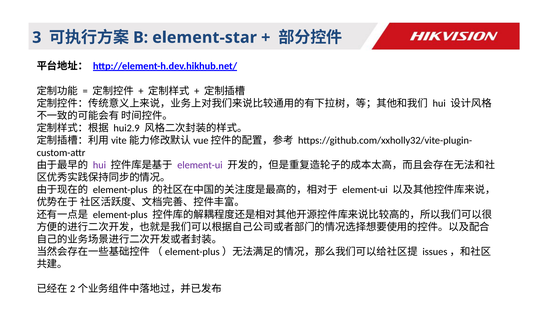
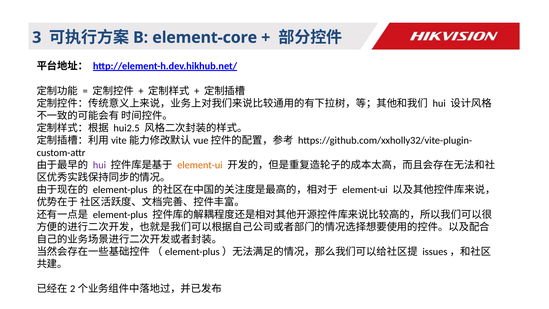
element-star: element-star -> element-core
hui2.9: hui2.9 -> hui2.5
element-ui at (200, 165) colour: purple -> orange
